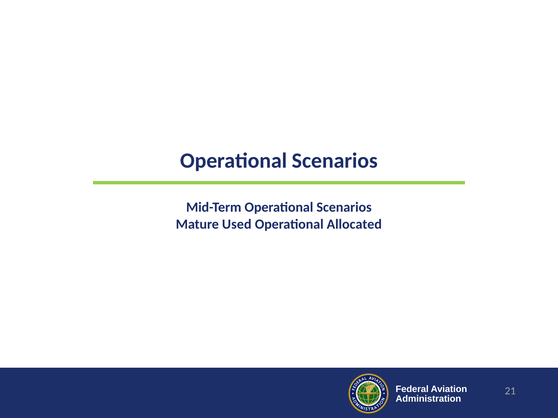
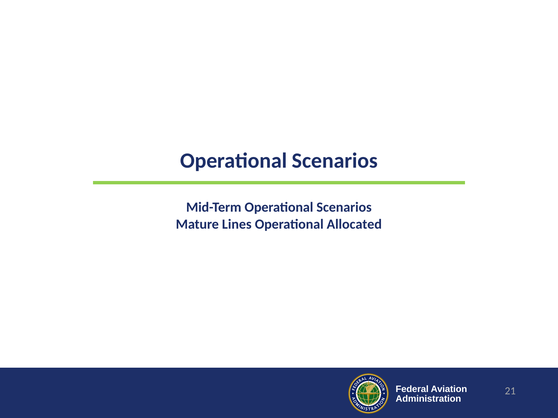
Used: Used -> Lines
